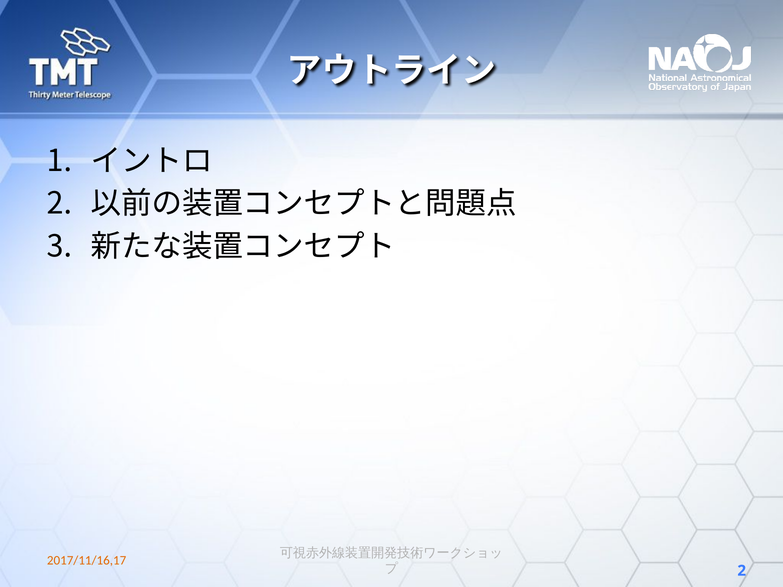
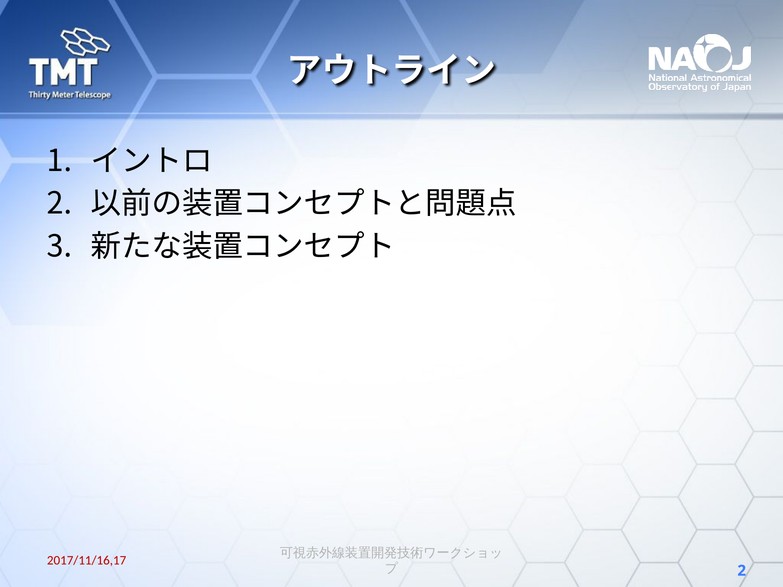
2017/11/16,17 colour: orange -> red
